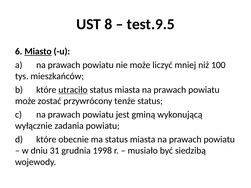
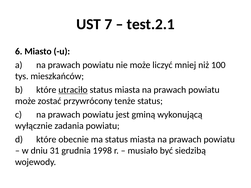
8: 8 -> 7
test.9.5: test.9.5 -> test.2.1
Miasto underline: present -> none
